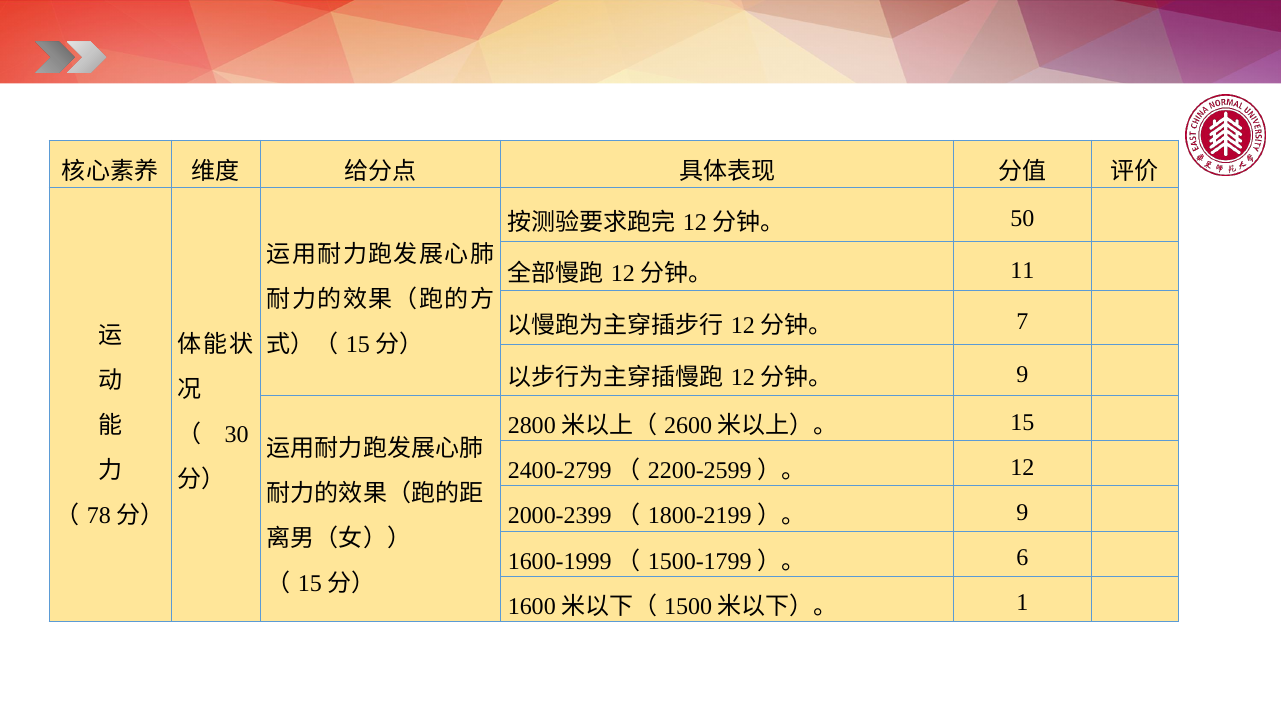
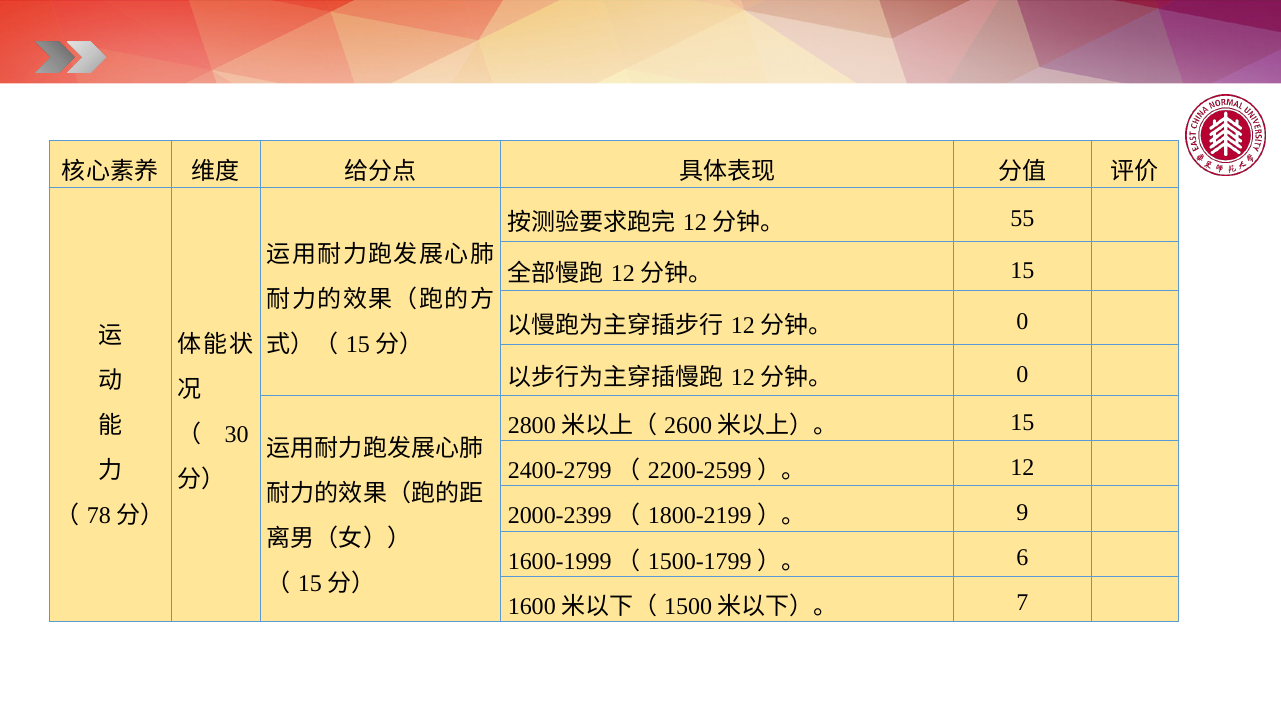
50: 50 -> 55
11 at (1022, 271): 11 -> 15
7 at (1022, 322): 7 -> 0
9 at (1022, 374): 9 -> 0
1: 1 -> 7
